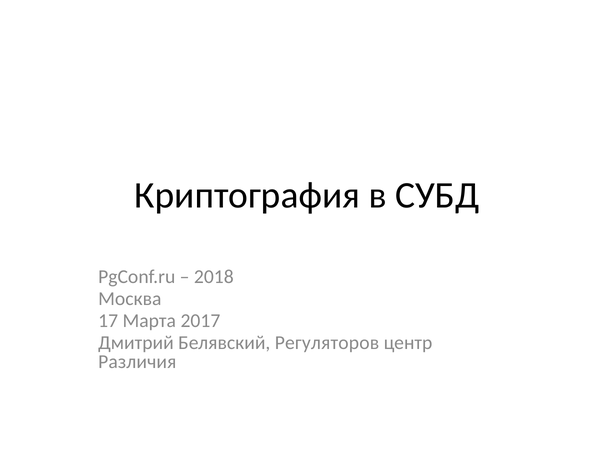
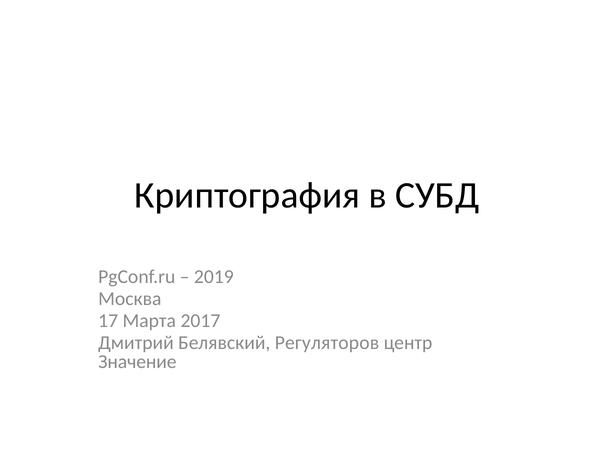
2018: 2018 -> 2019
Различия: Различия -> Значение
